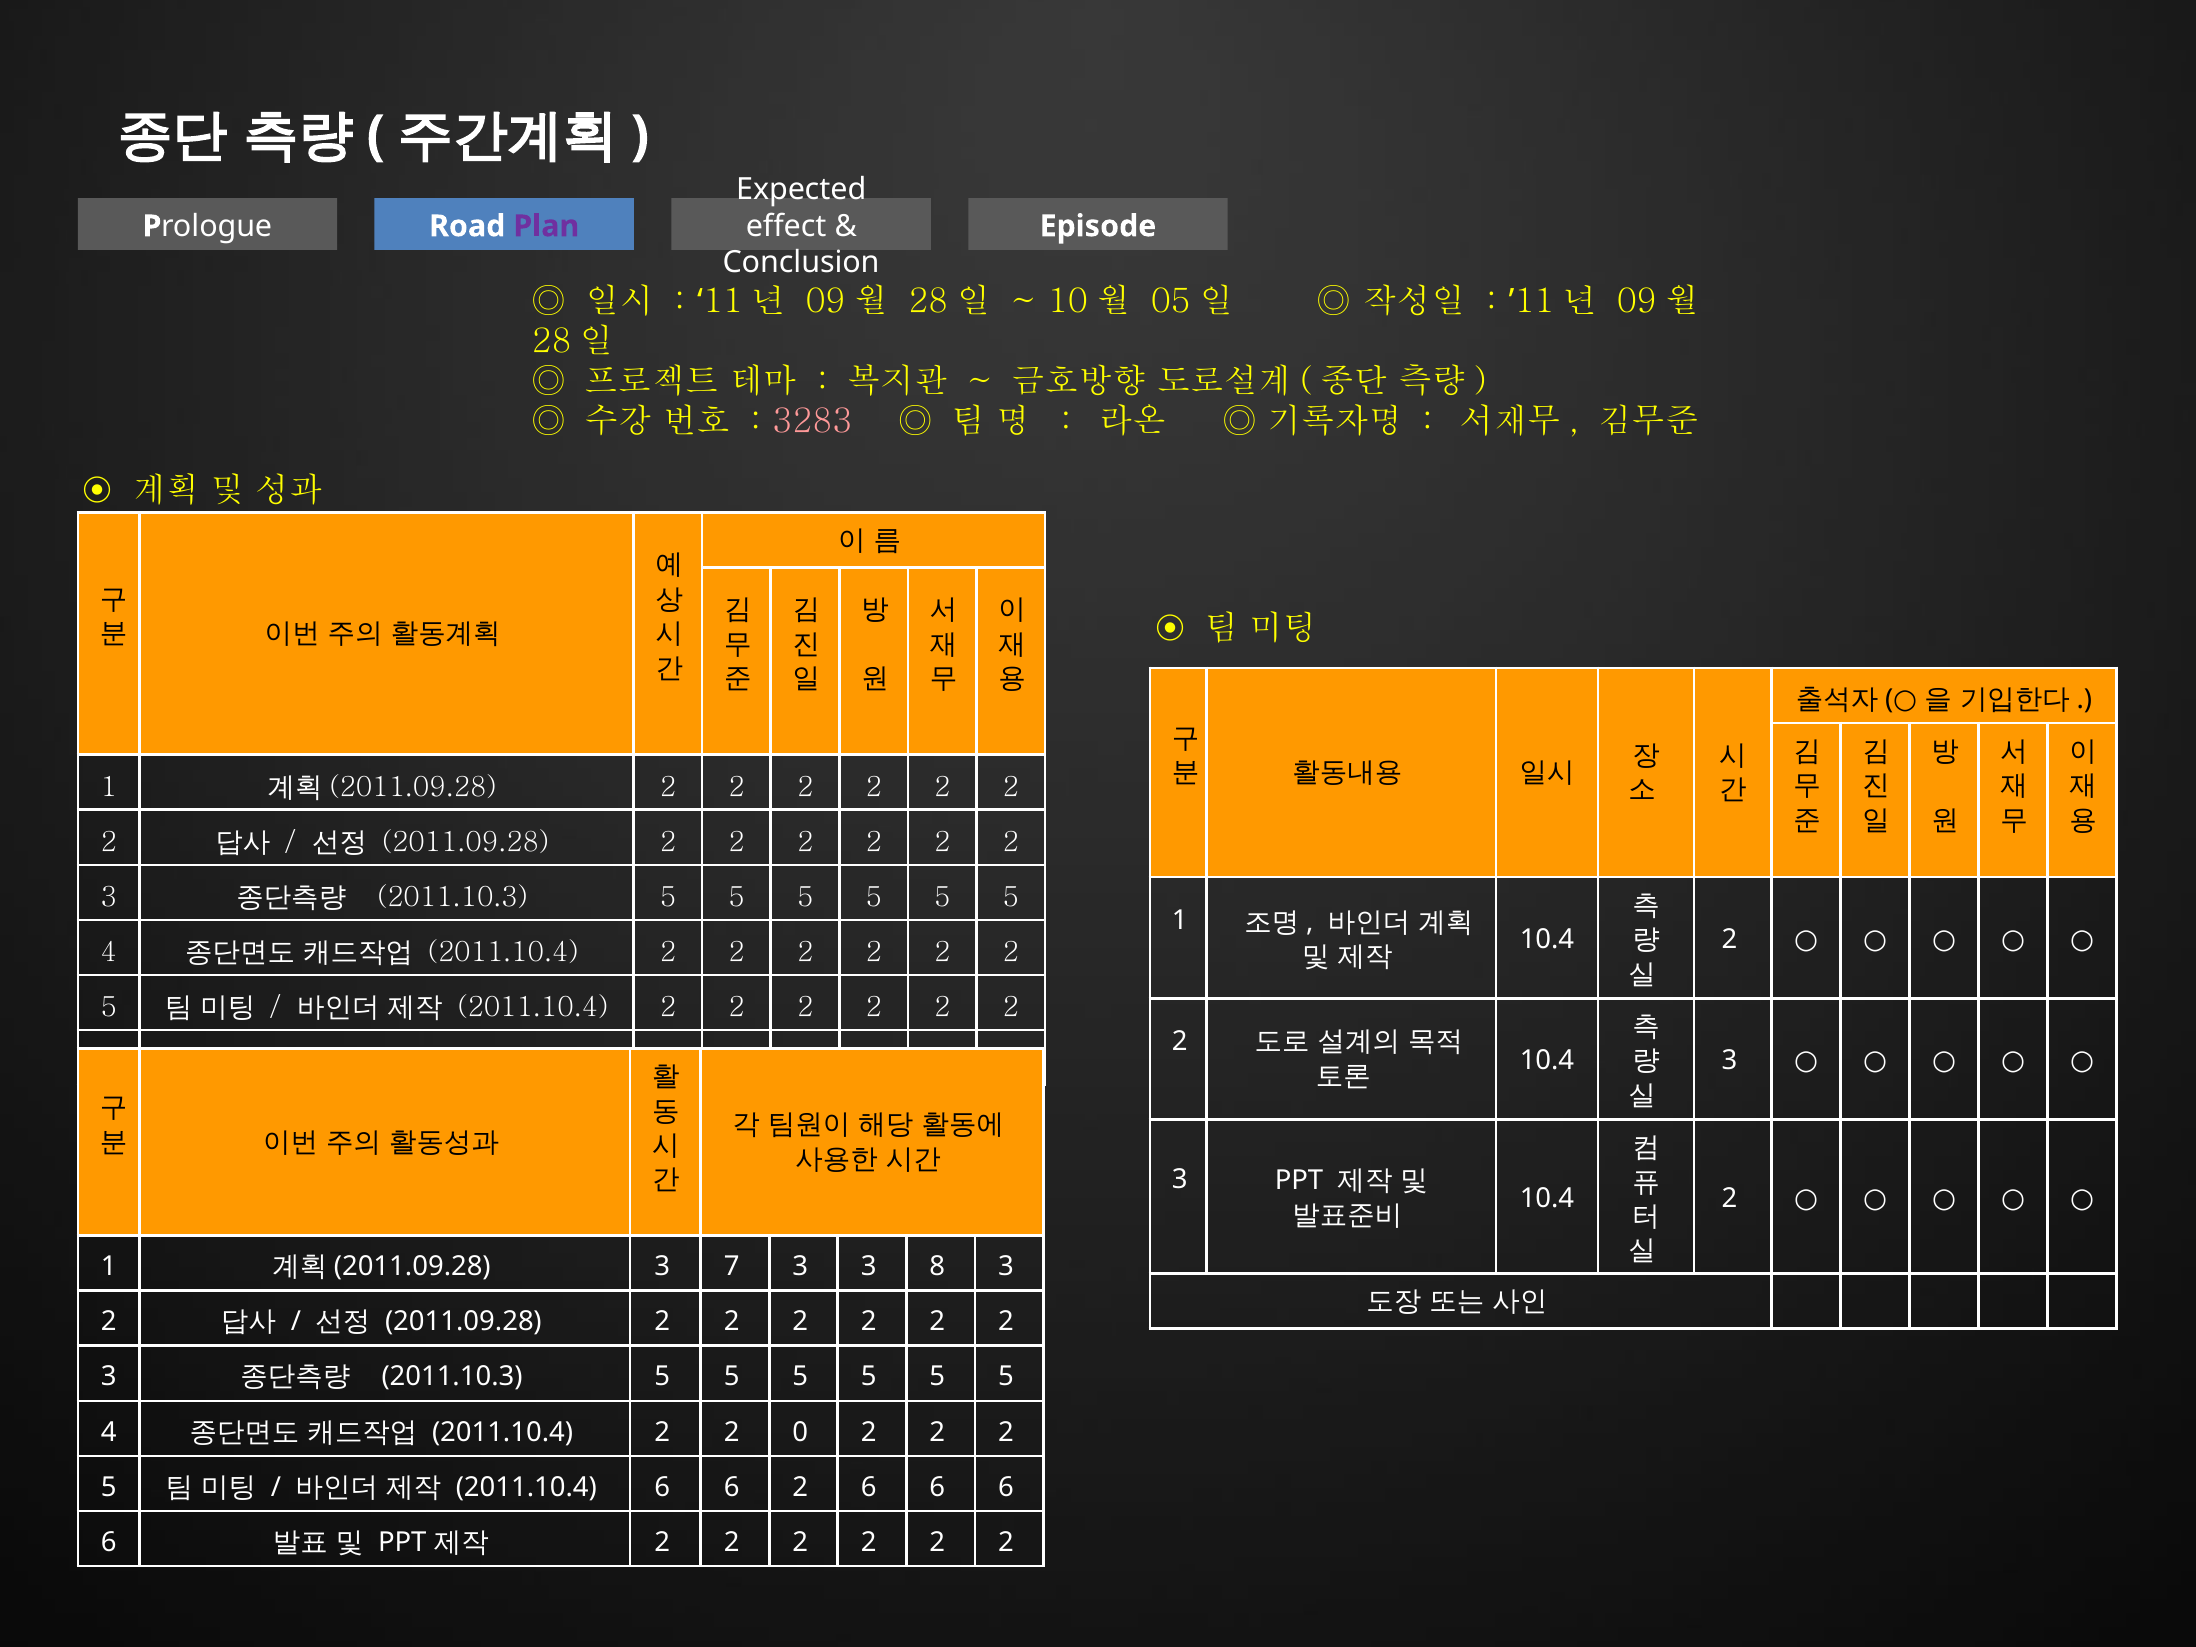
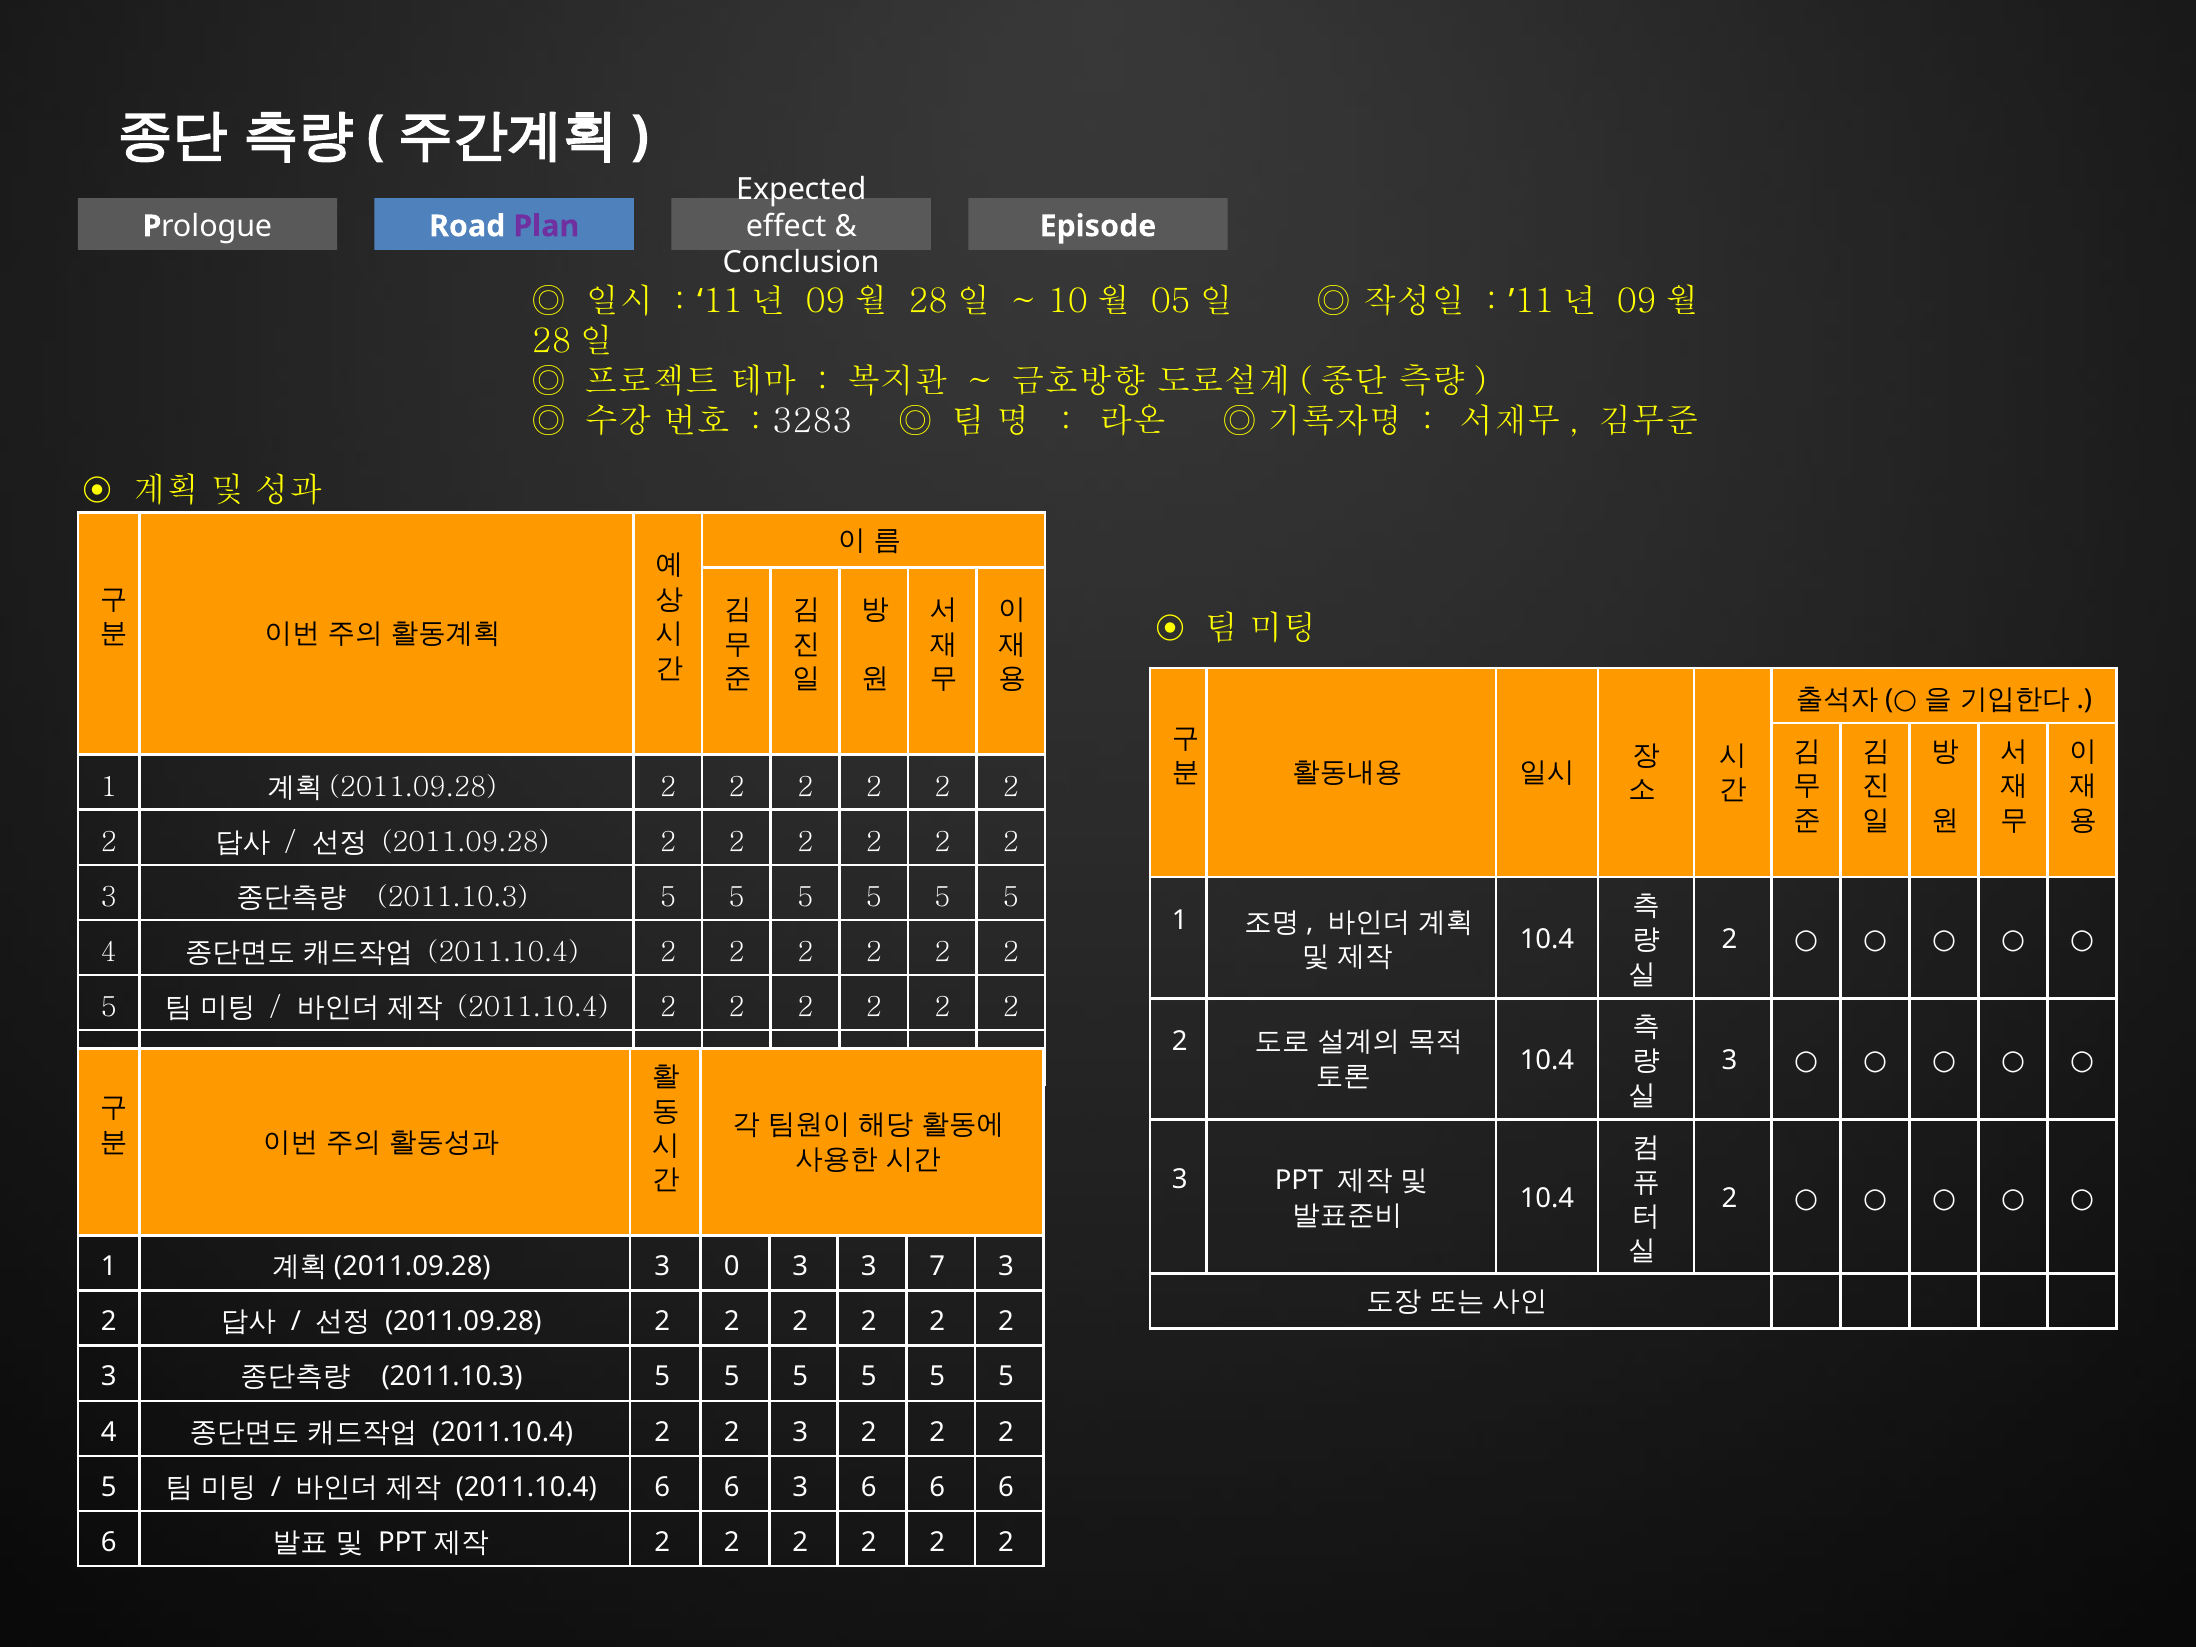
3283 colour: pink -> white
7: 7 -> 0
8: 8 -> 7
2011.10.4 2 2 0: 0 -> 3
6 2: 2 -> 3
